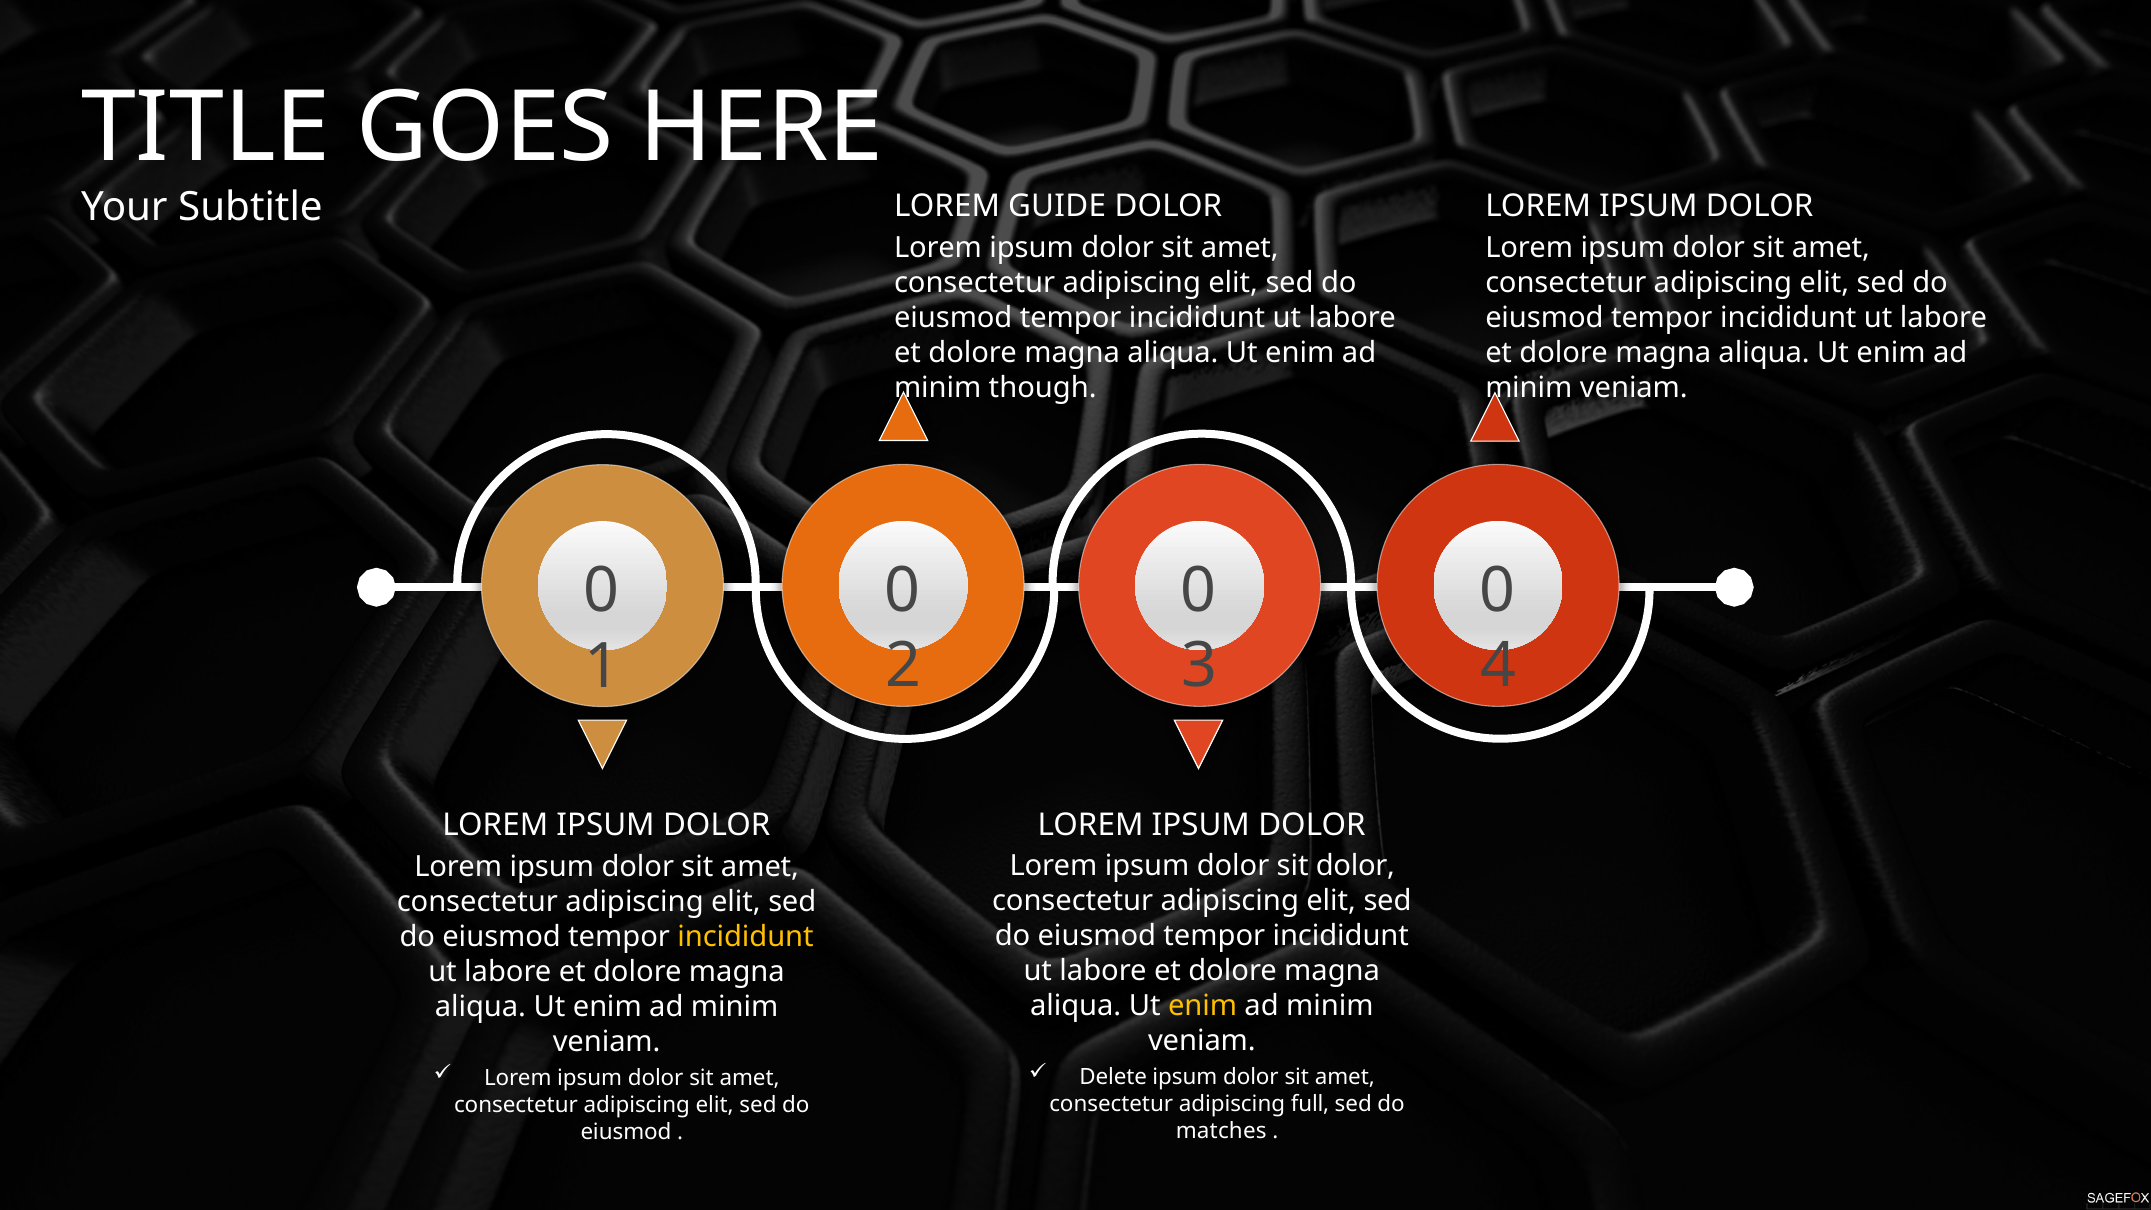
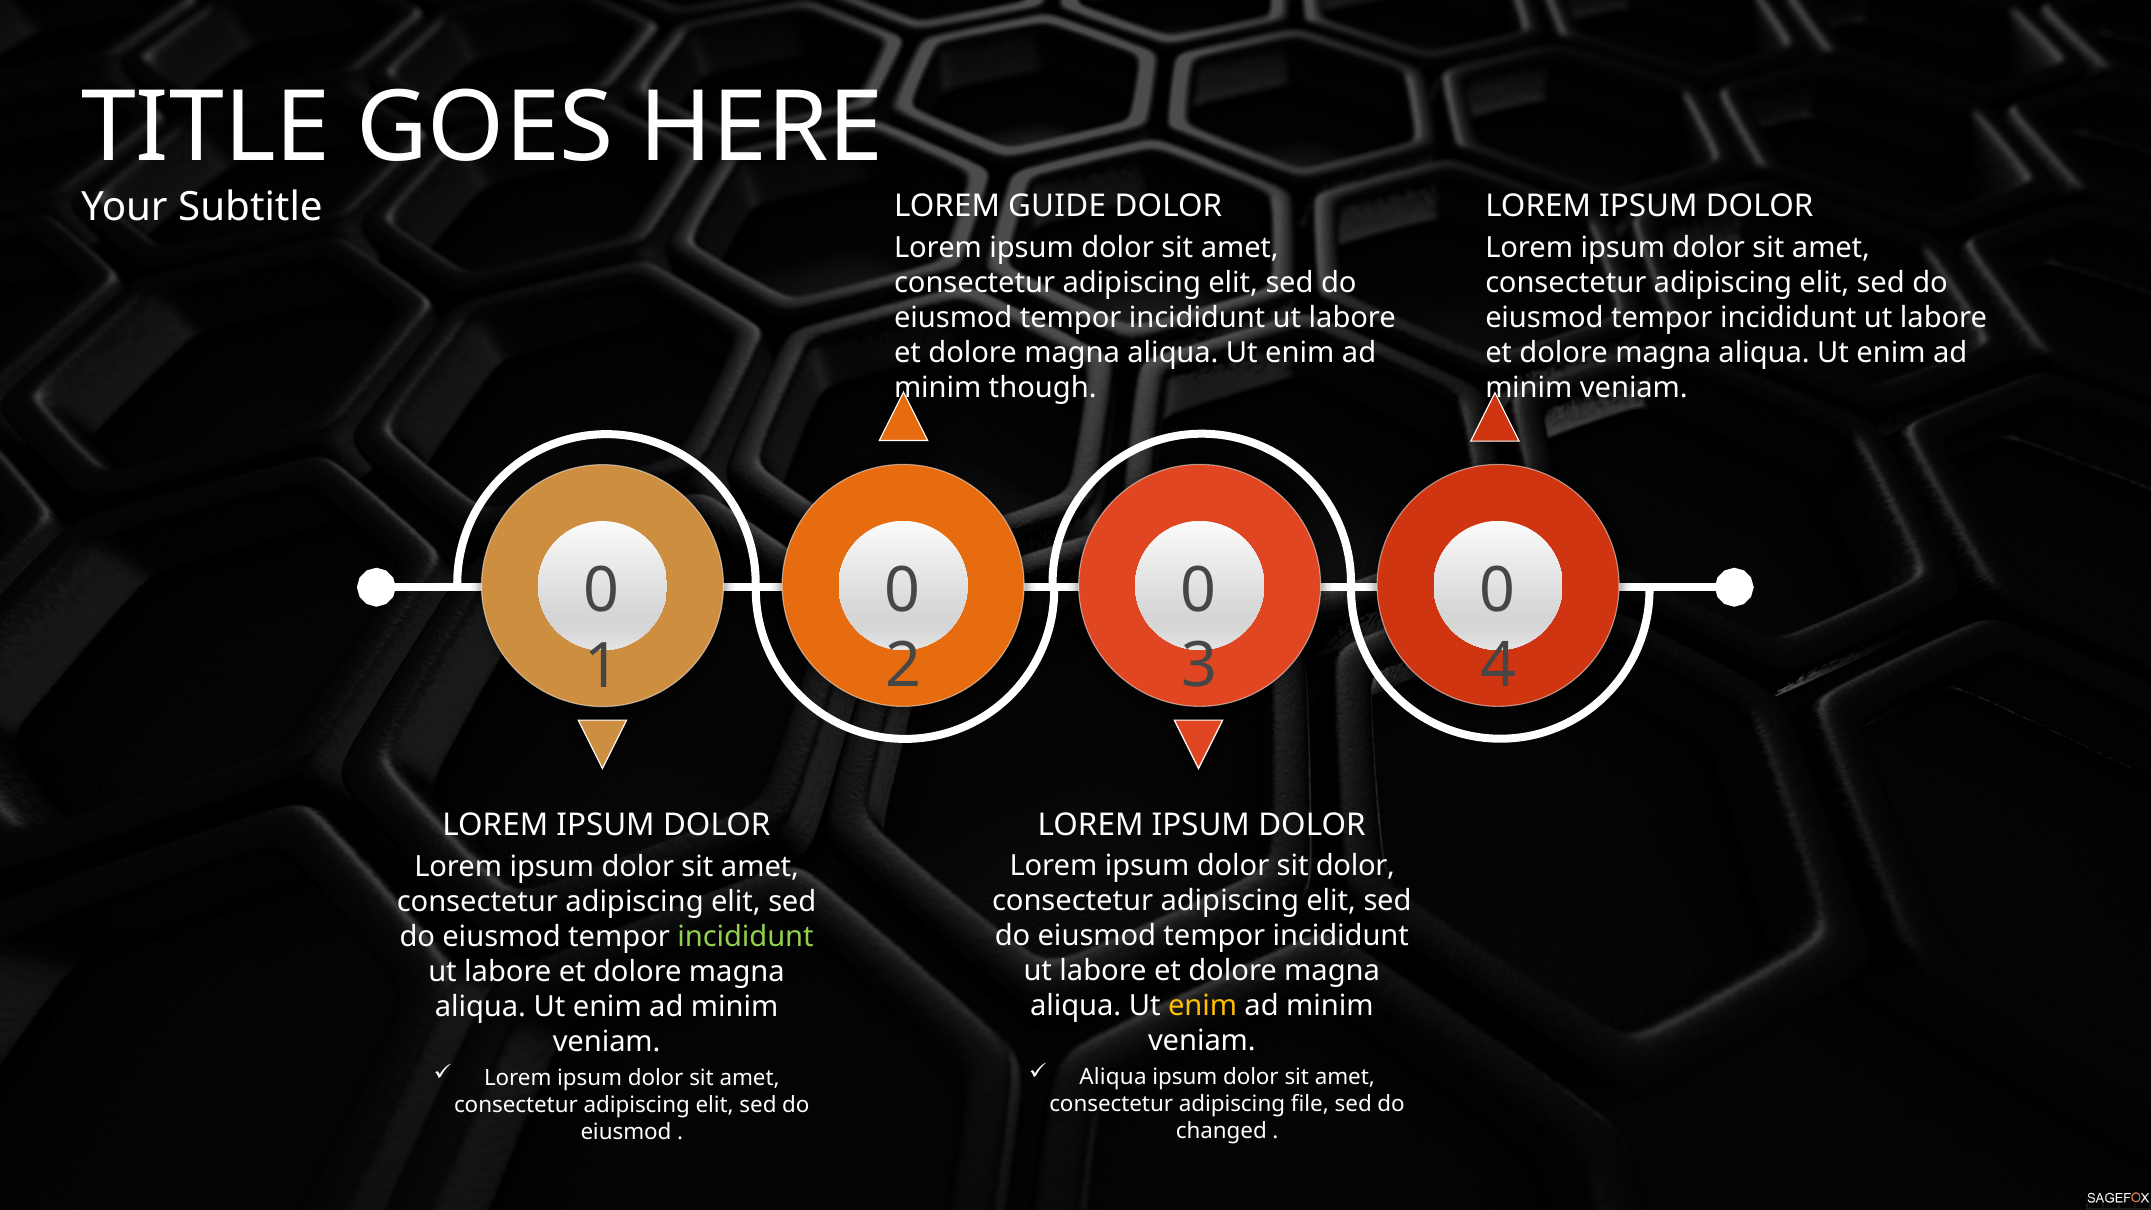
incididunt at (746, 937) colour: yellow -> light green
Delete at (1113, 1077): Delete -> Aliqua
full: full -> file
matches: matches -> changed
